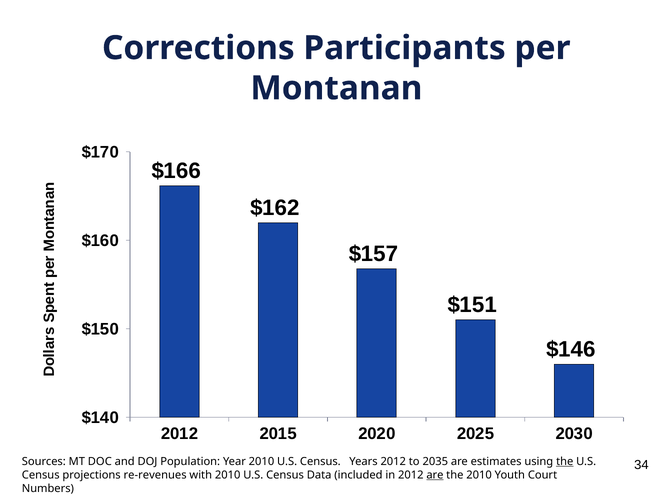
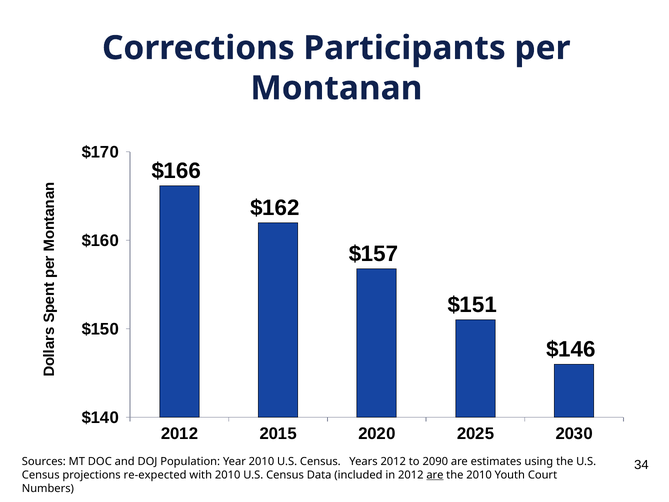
2035: 2035 -> 2090
the at (565, 461) underline: present -> none
re-revenues: re-revenues -> re-expected
